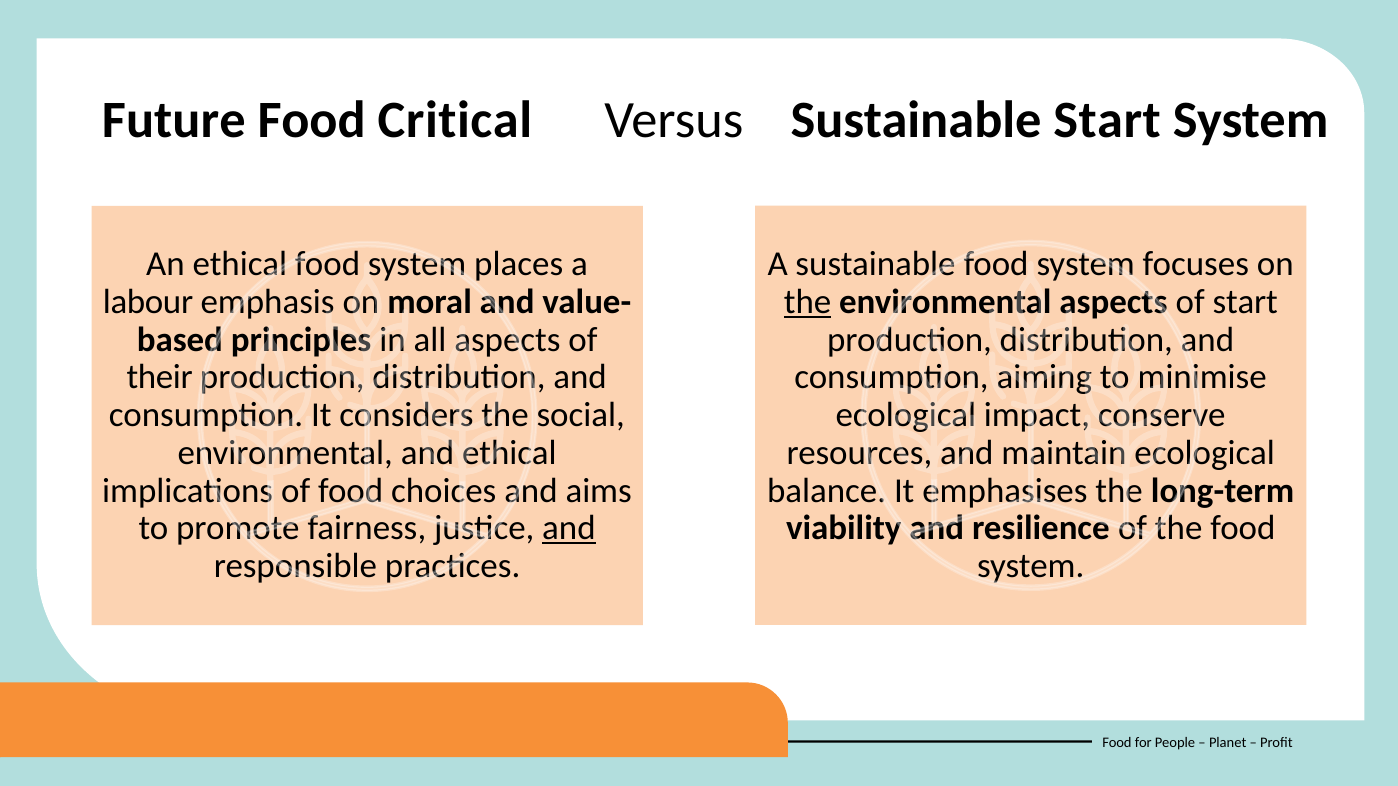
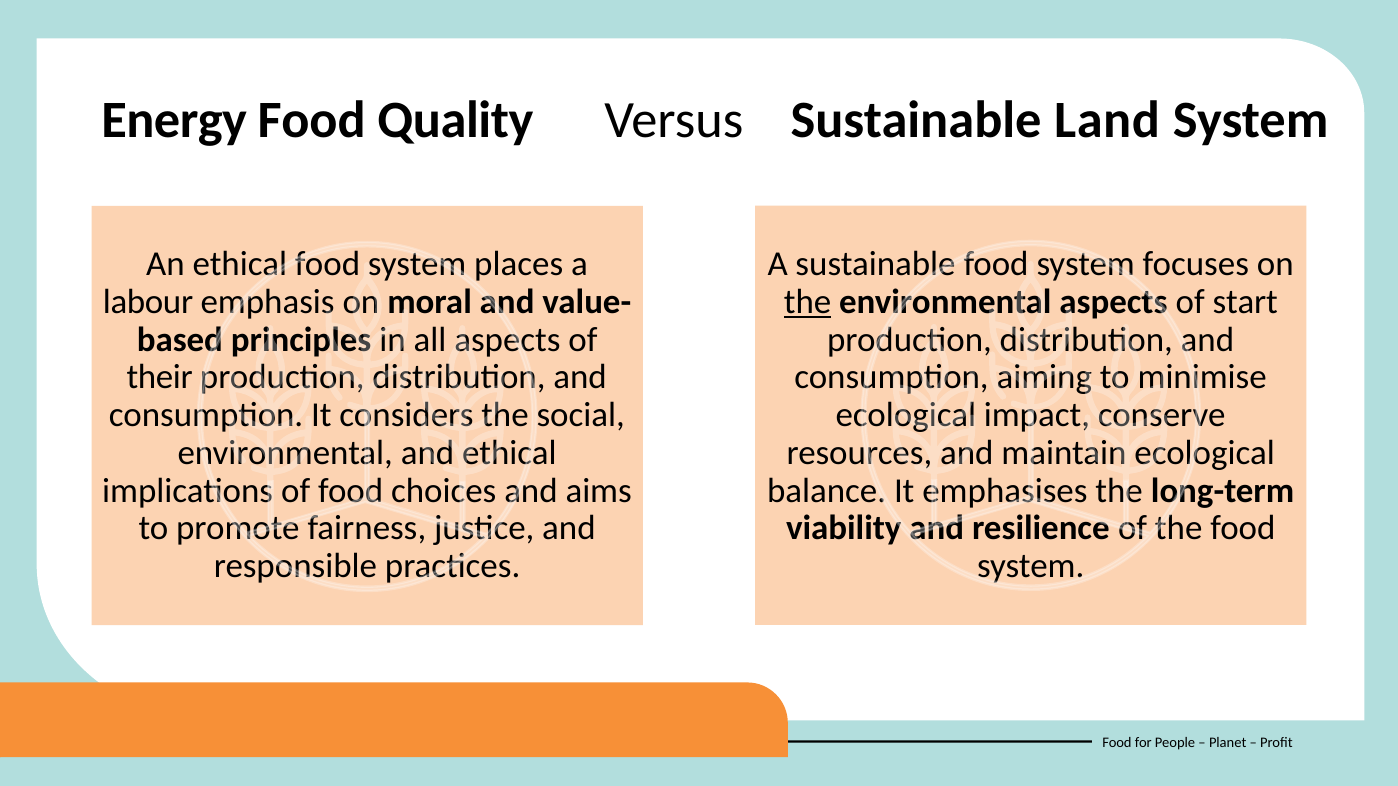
Future: Future -> Energy
Critical: Critical -> Quality
Sustainable Start: Start -> Land
and at (569, 529) underline: present -> none
